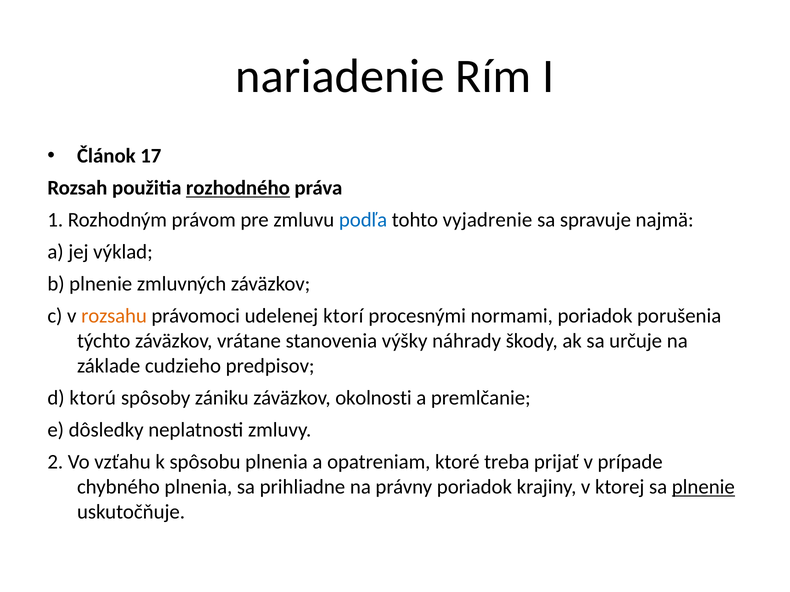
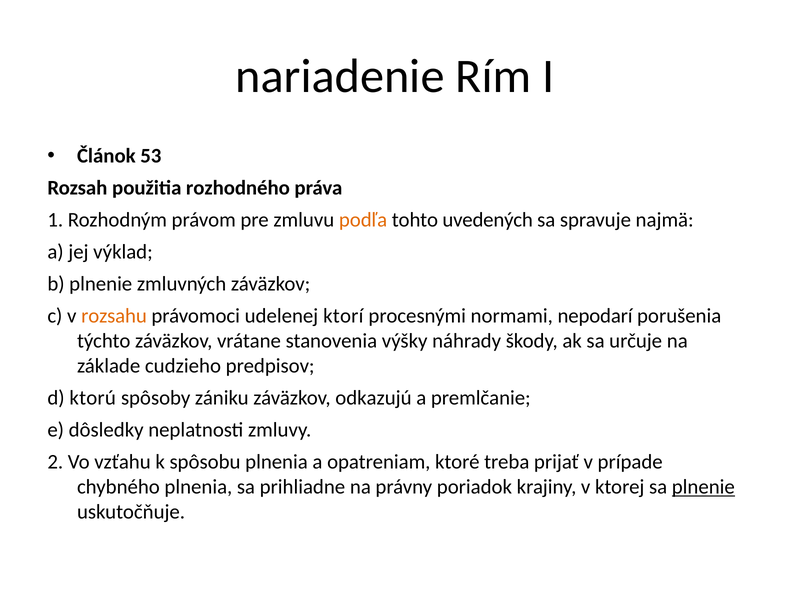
17: 17 -> 53
rozhodného underline: present -> none
podľa colour: blue -> orange
vyjadrenie: vyjadrenie -> uvedených
normami poriadok: poriadok -> nepodarí
okolnosti: okolnosti -> odkazujú
